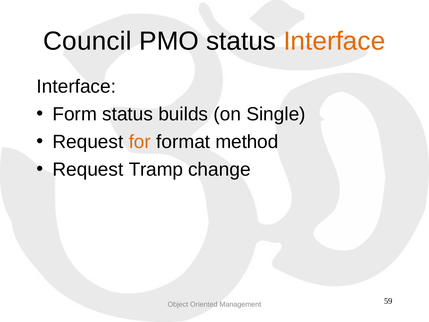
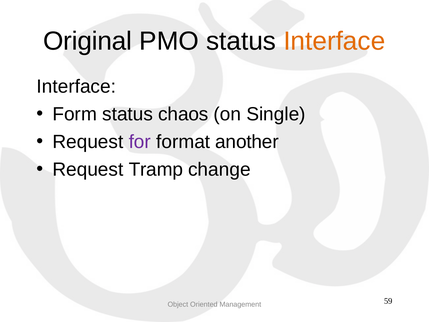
Council: Council -> Original
builds: builds -> chaos
for colour: orange -> purple
method: method -> another
